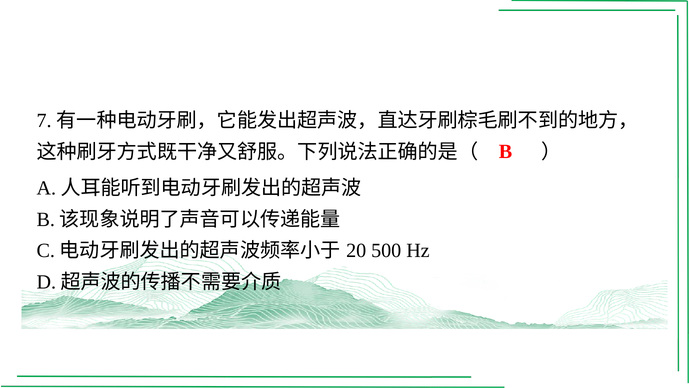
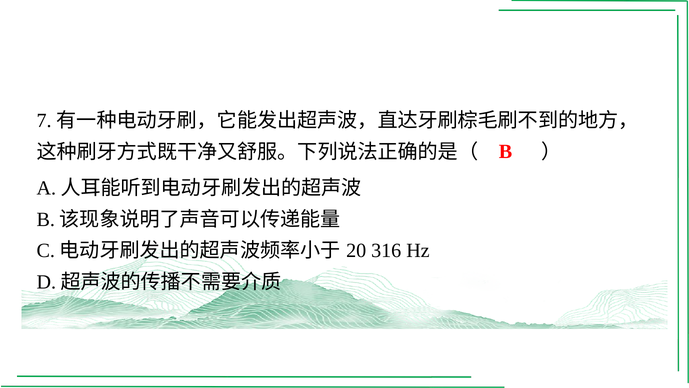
500: 500 -> 316
